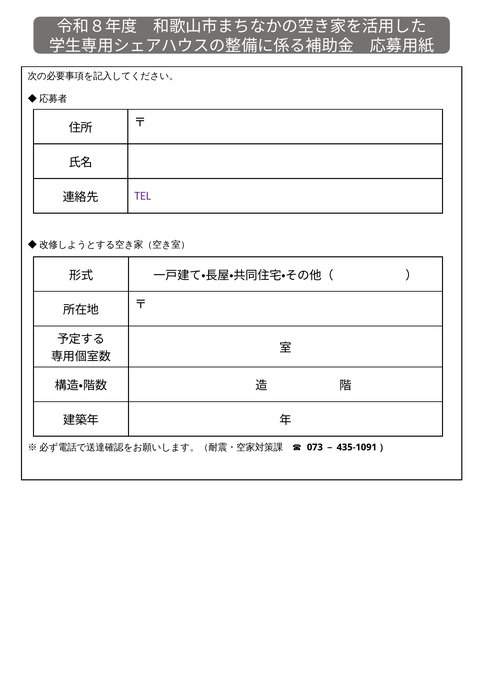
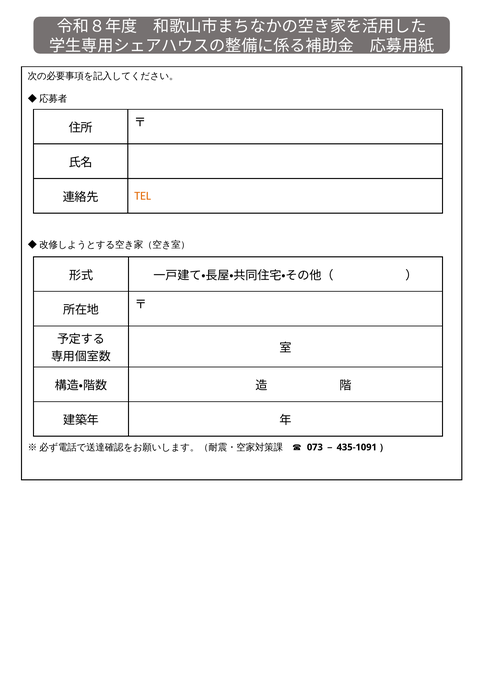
TEL colour: purple -> orange
